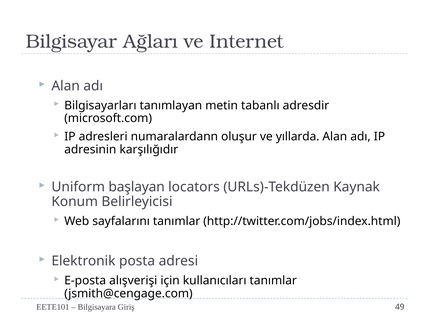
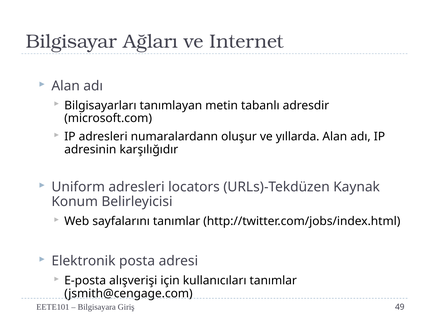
Uniform başlayan: başlayan -> adresleri
